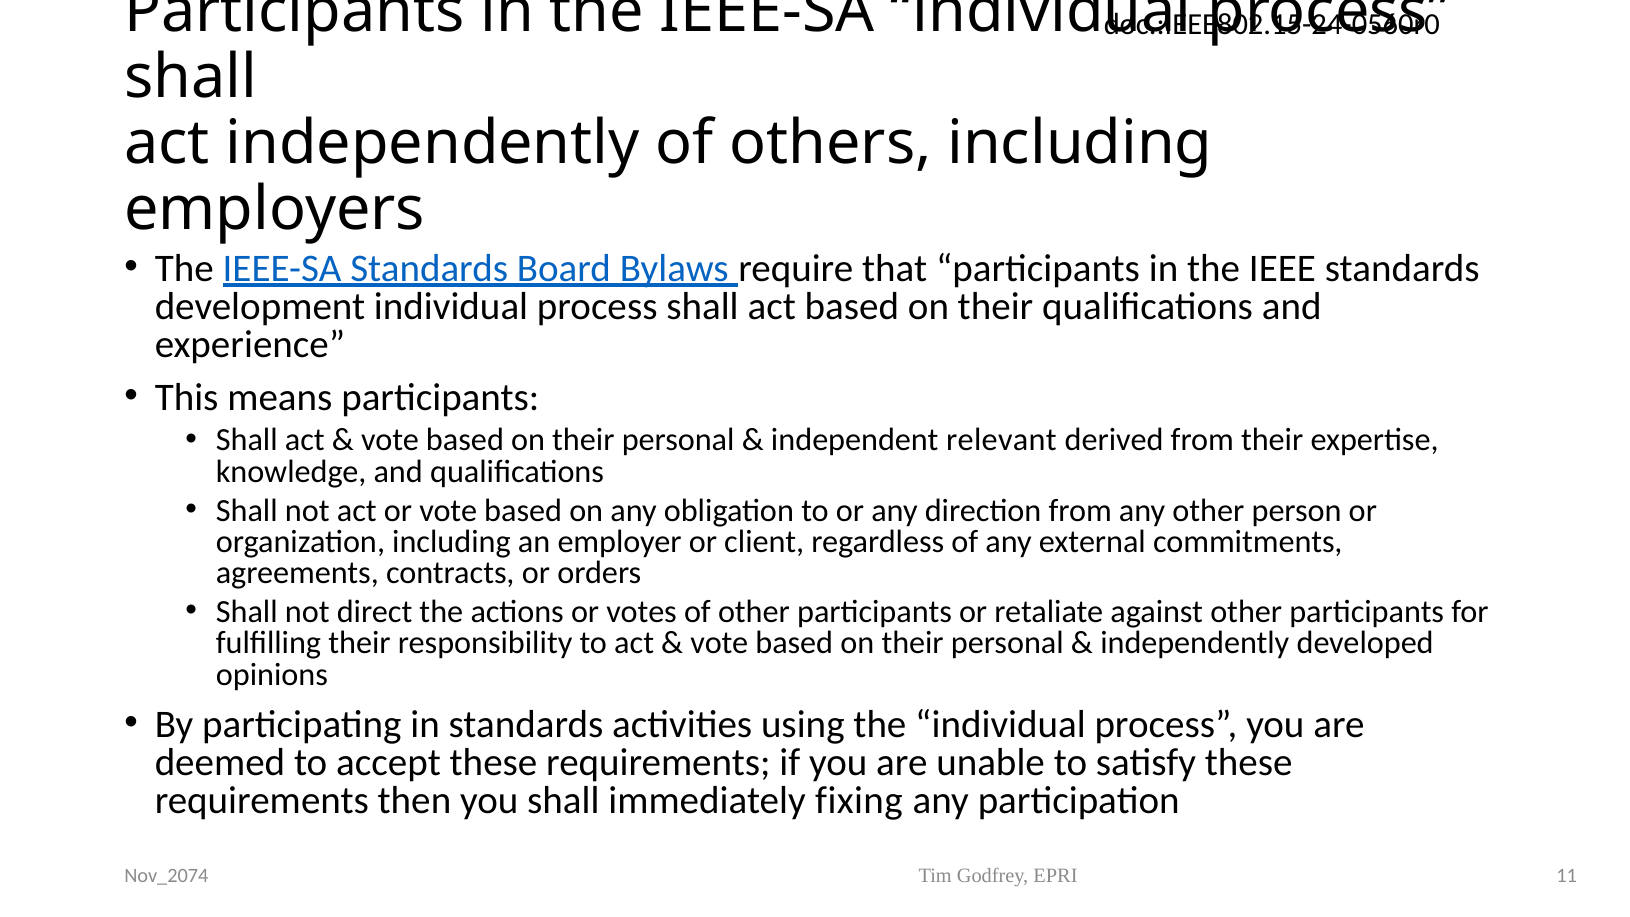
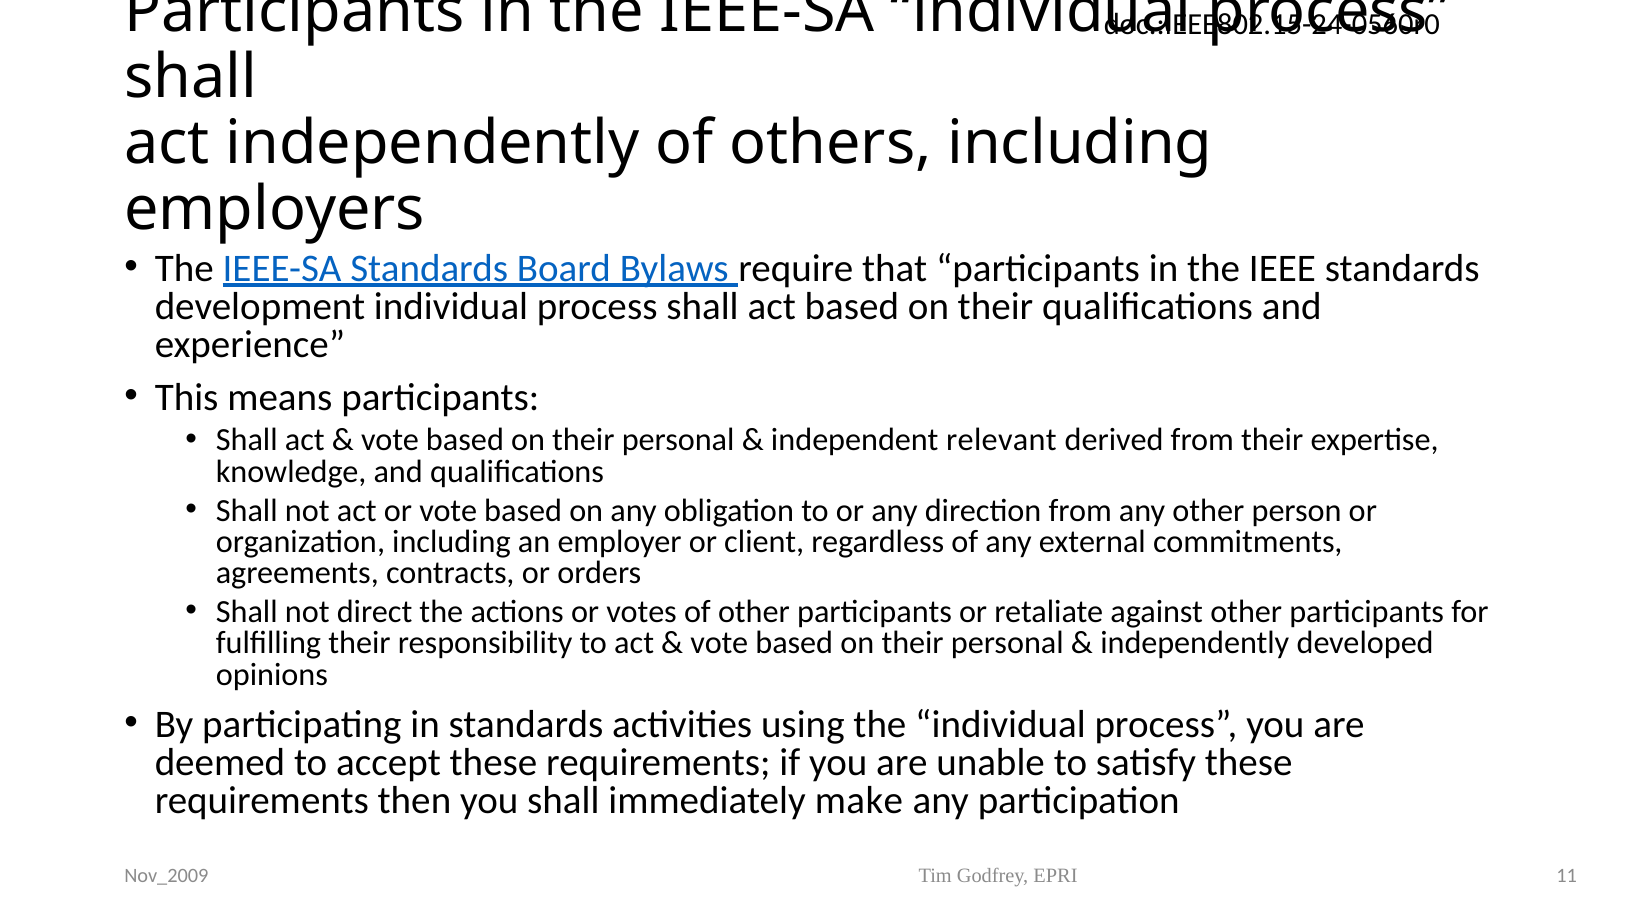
fixing: fixing -> make
Nov_2074: Nov_2074 -> Nov_2009
